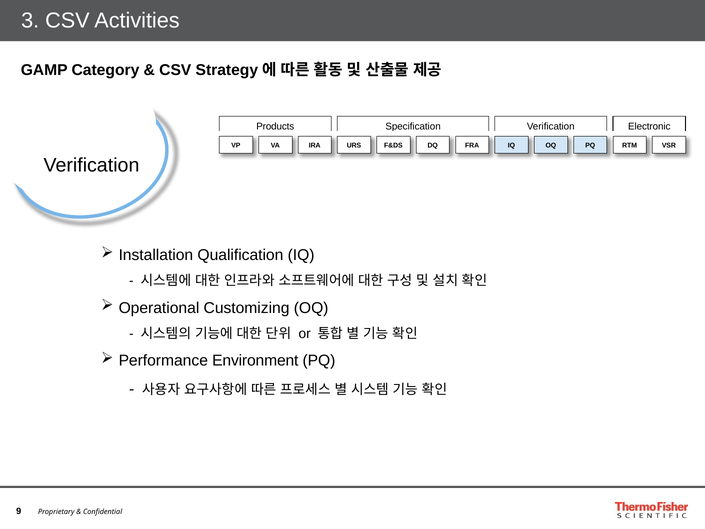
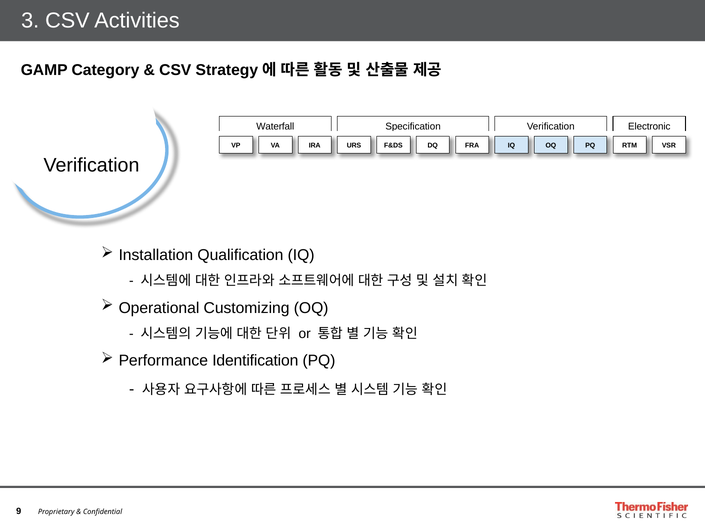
Products: Products -> Waterfall
Environment: Environment -> Identification
